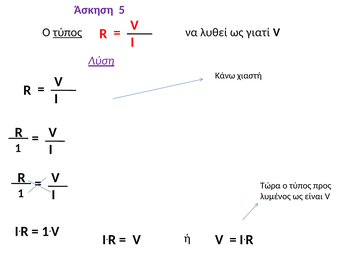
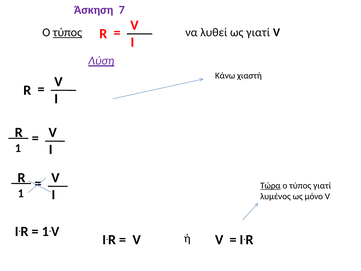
5: 5 -> 7
Τώρα underline: none -> present
τύπος προς: προς -> γιατί
είναι: είναι -> μόνο
